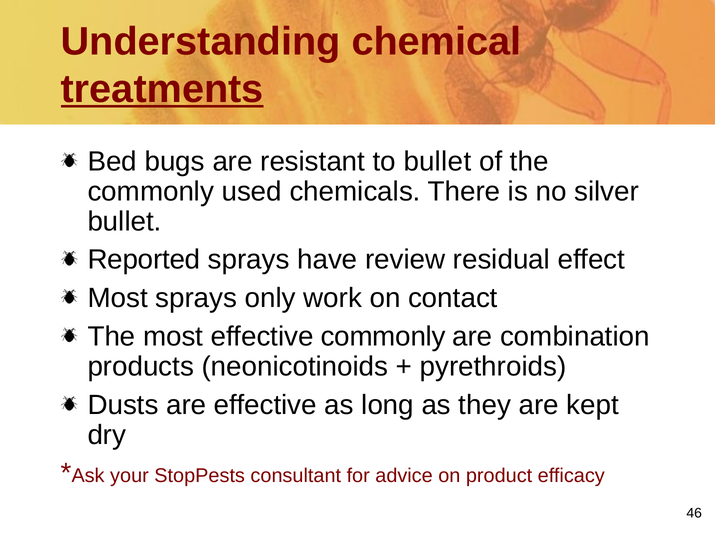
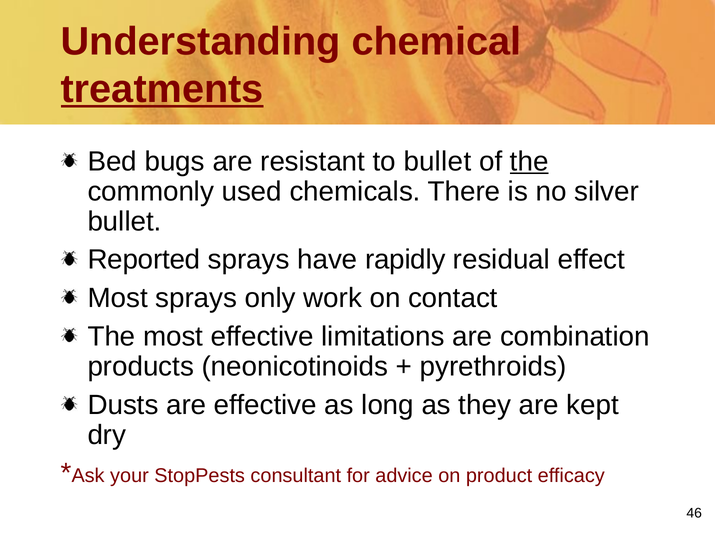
the at (529, 161) underline: none -> present
review: review -> rapidly
effective commonly: commonly -> limitations
